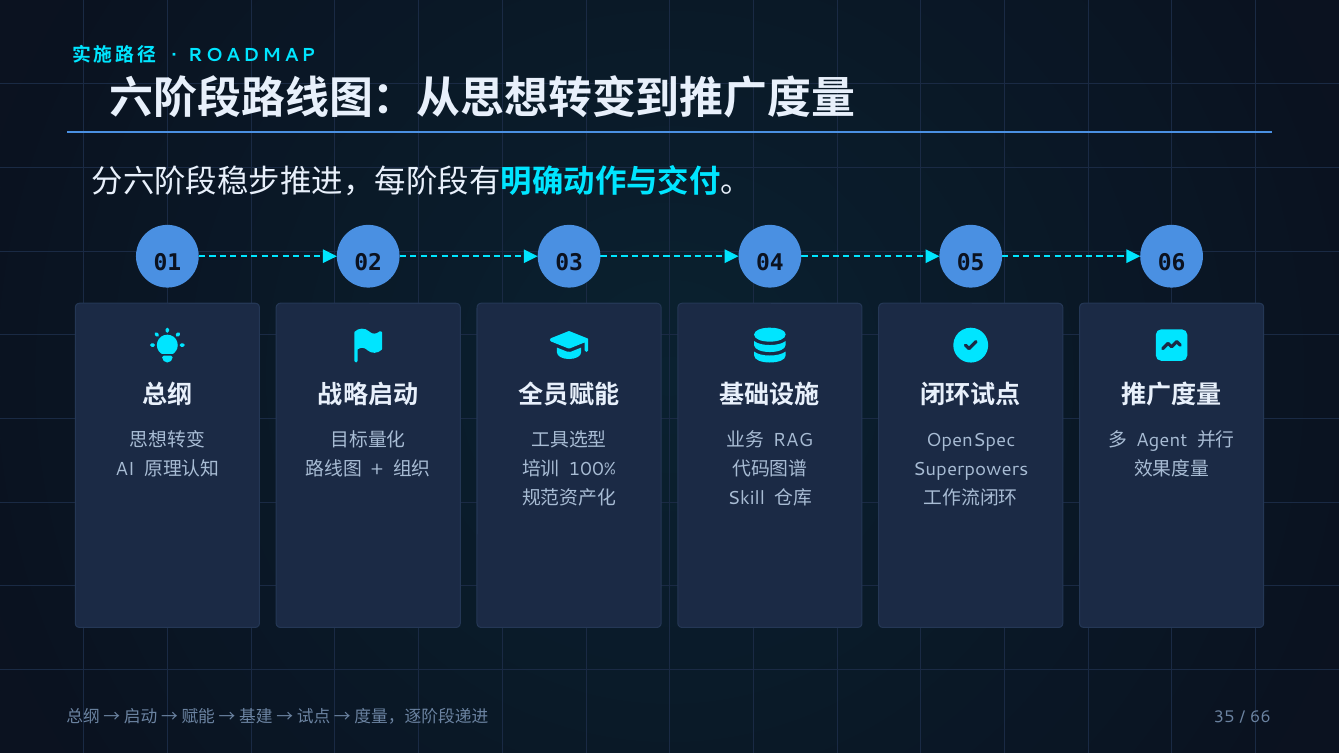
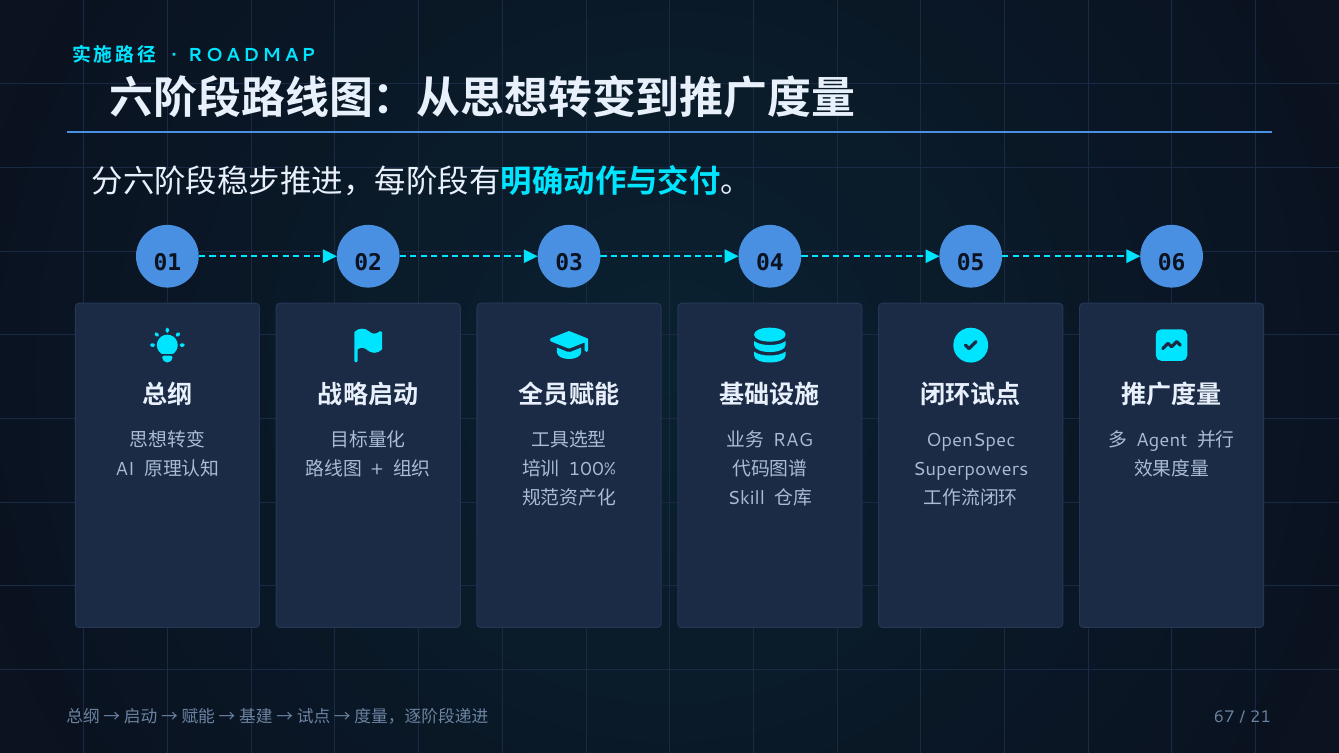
35: 35 -> 67
66: 66 -> 21
